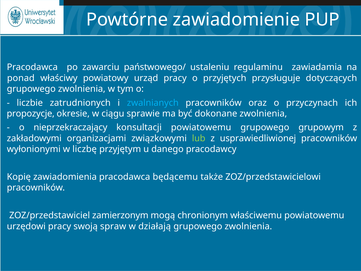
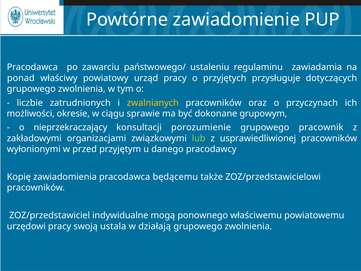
zwalnianych colour: light blue -> yellow
propozycje: propozycje -> możliwości
dokonane zwolnienia: zwolnienia -> grupowym
konsultacji powiatowemu: powiatowemu -> porozumienie
grupowym: grupowym -> pracownik
liczbę: liczbę -> przed
zamierzonym: zamierzonym -> indywidualne
chronionym: chronionym -> ponownego
spraw: spraw -> ustala
